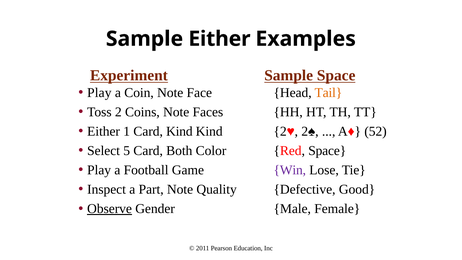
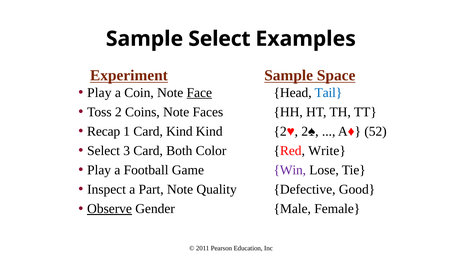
Sample Either: Either -> Select
Face underline: none -> present
Tail colour: orange -> blue
Either at (104, 131): Either -> Recap
5: 5 -> 3
Red Space: Space -> Write
